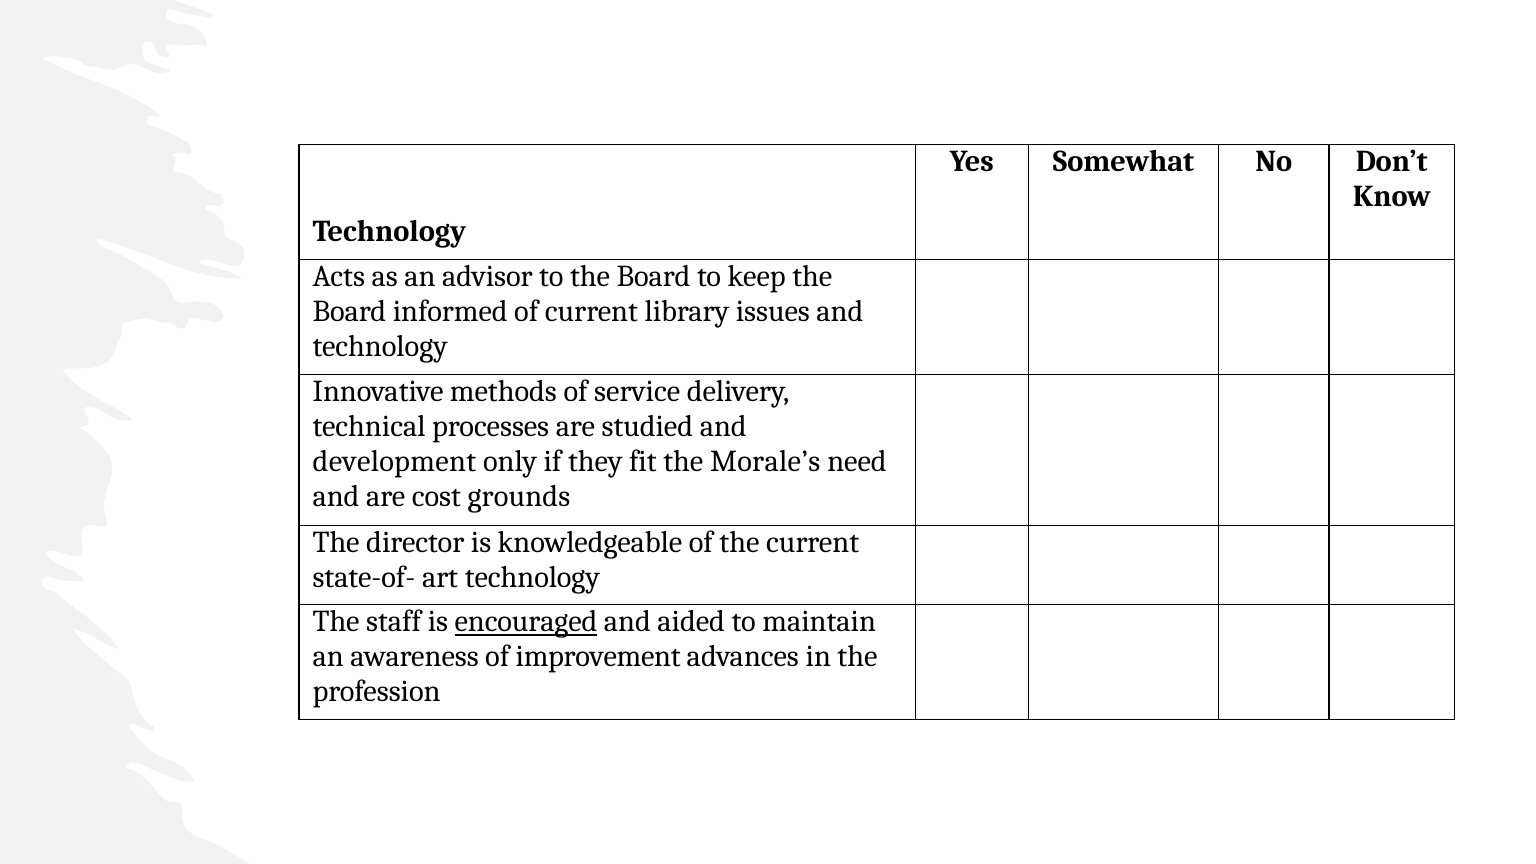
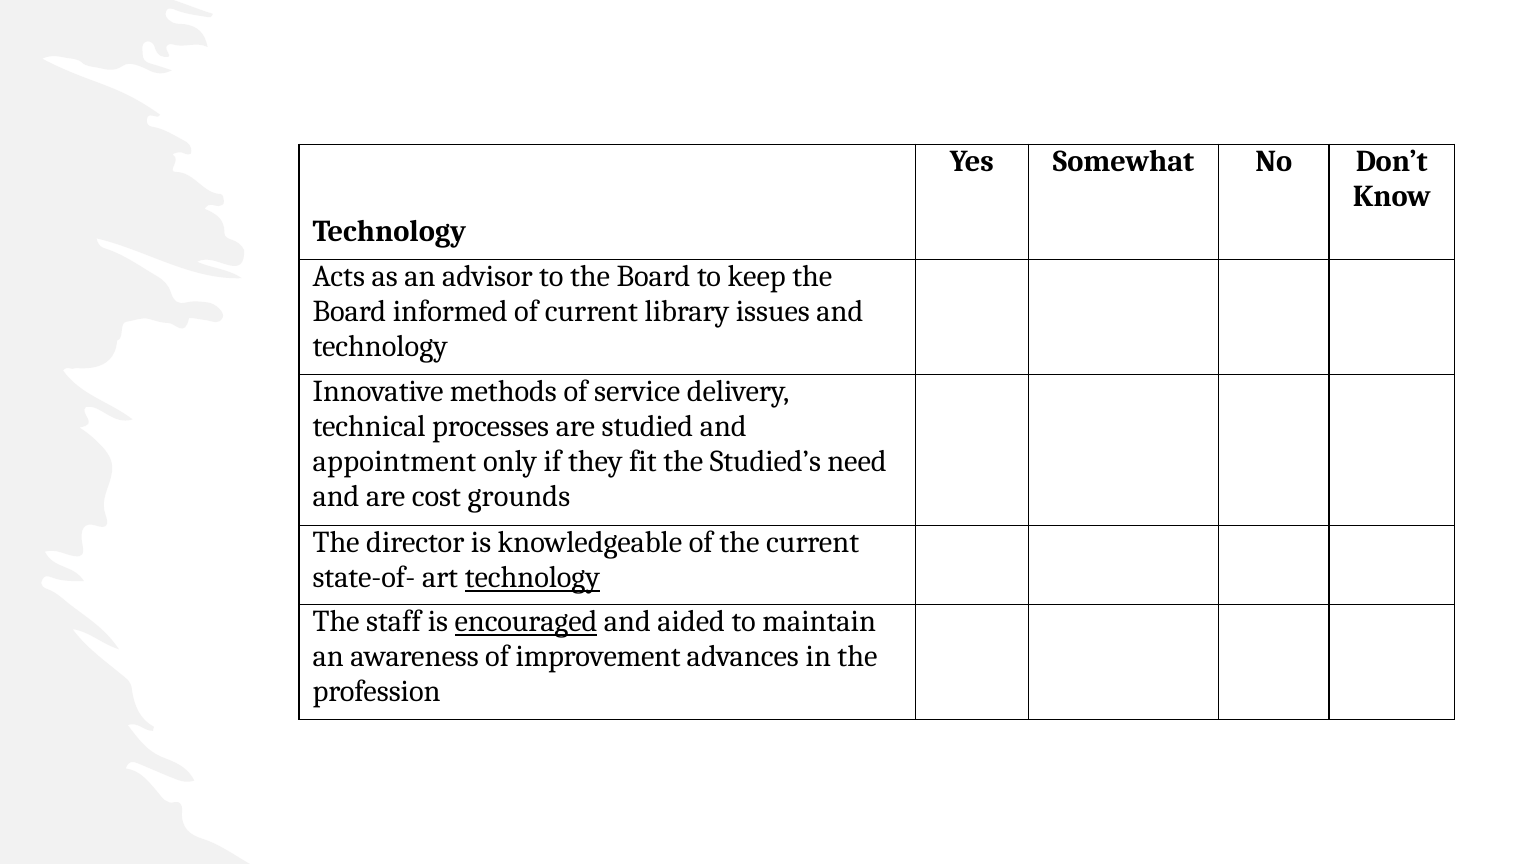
development: development -> appointment
Morale’s: Morale’s -> Studied’s
technology at (532, 578) underline: none -> present
